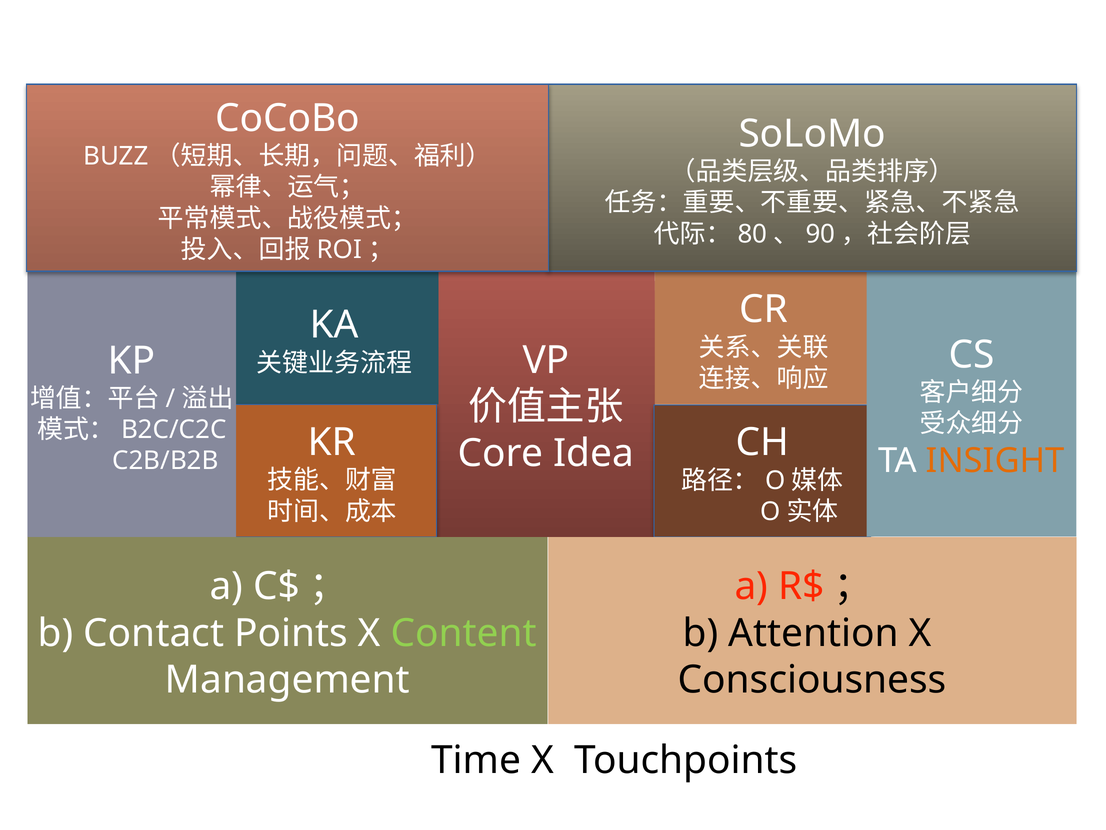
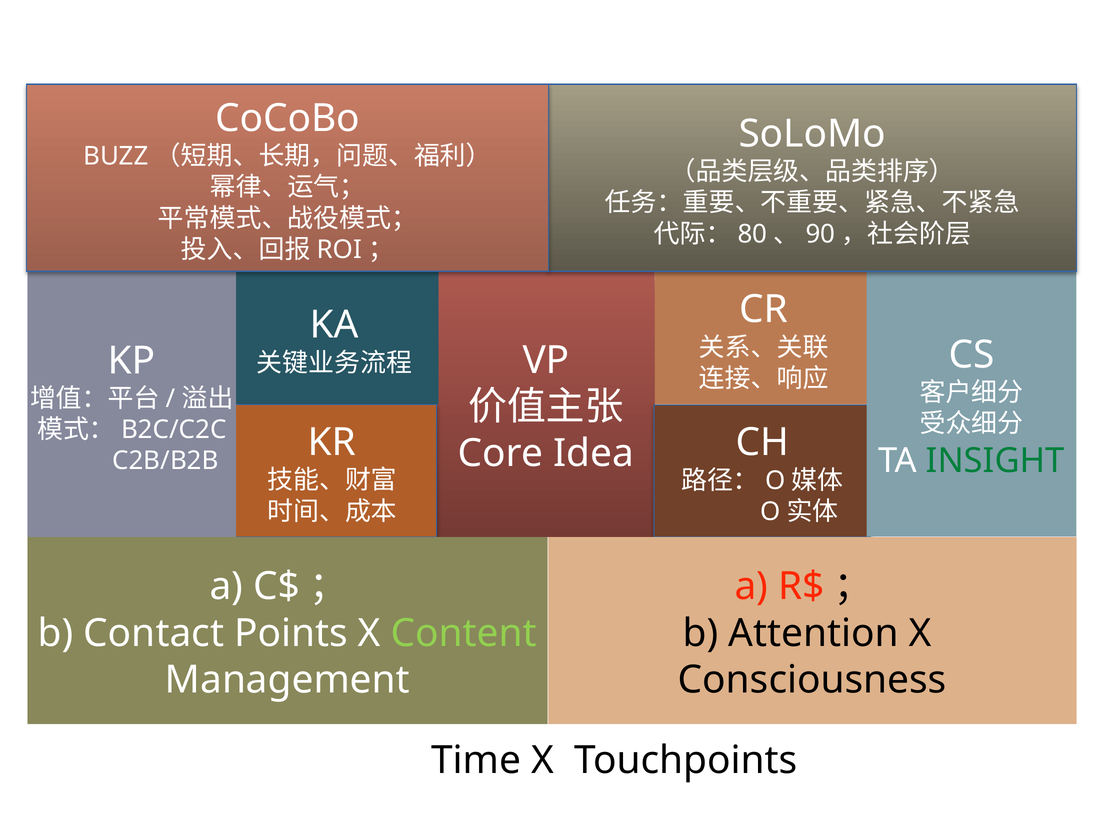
INSIGHT colour: orange -> green
